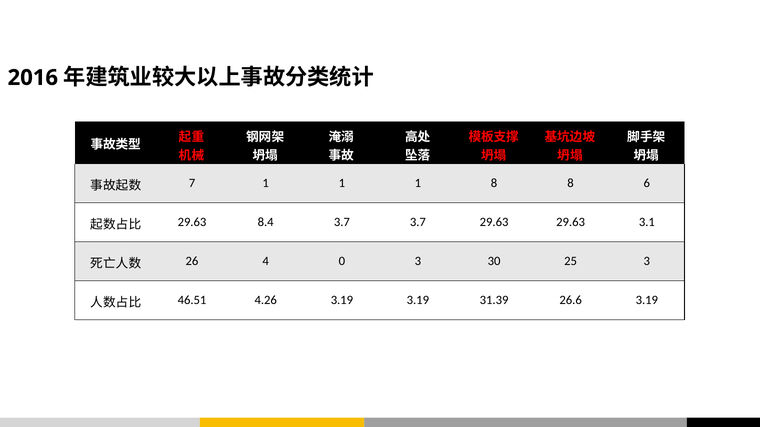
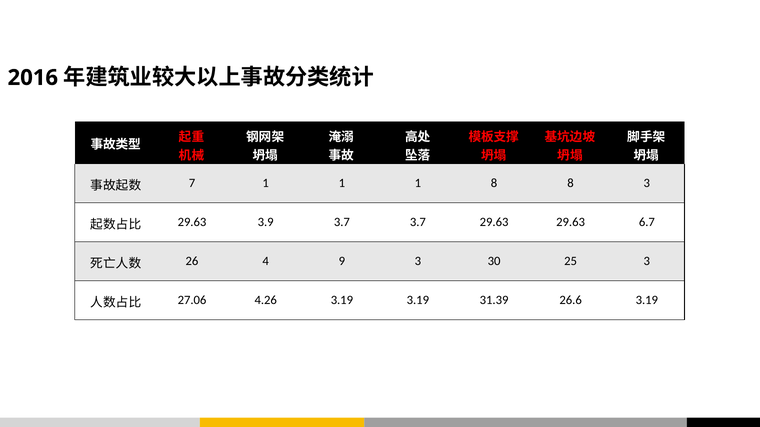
8 6: 6 -> 3
8.4: 8.4 -> 3.9
3.1: 3.1 -> 6.7
0: 0 -> 9
46.51: 46.51 -> 27.06
